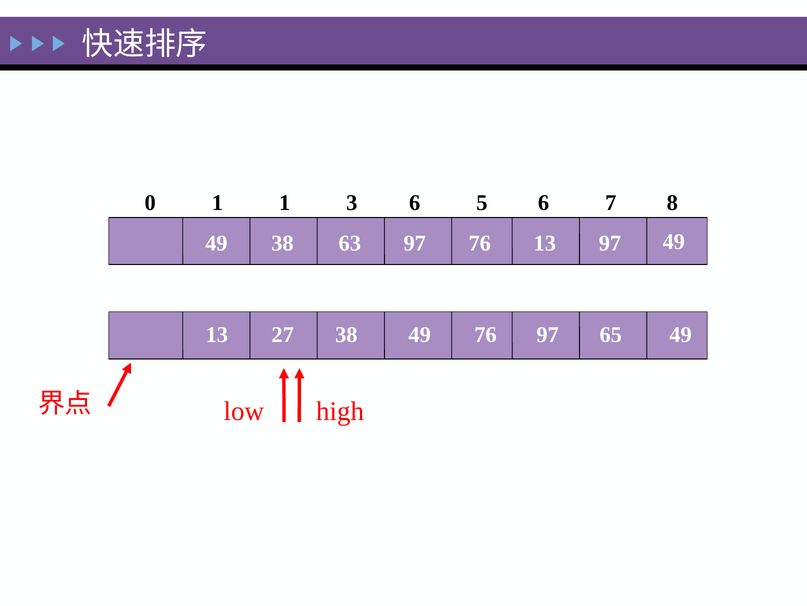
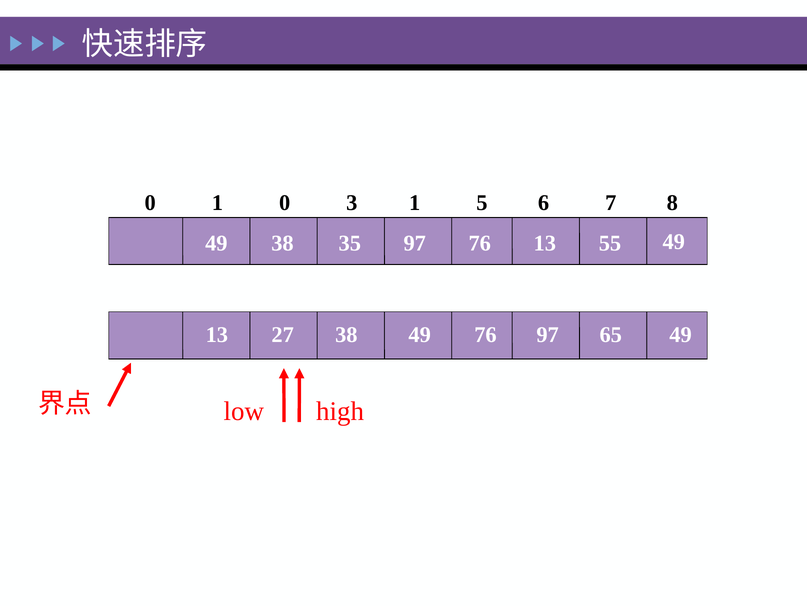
1 1: 1 -> 0
3 6: 6 -> 1
63: 63 -> 35
13 97: 97 -> 55
